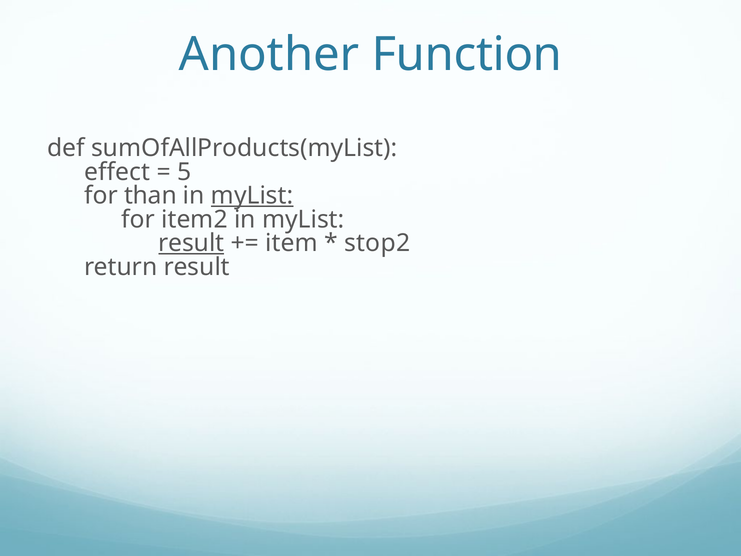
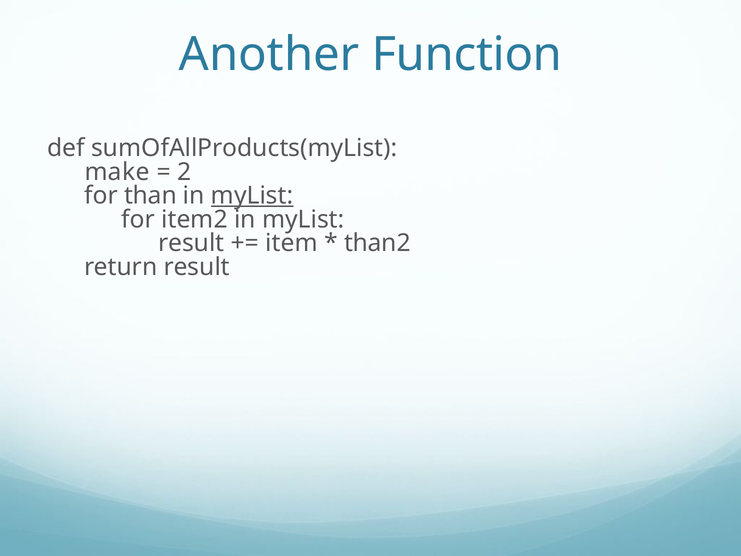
effect: effect -> make
5: 5 -> 2
result at (191, 243) underline: present -> none
stop2: stop2 -> than2
